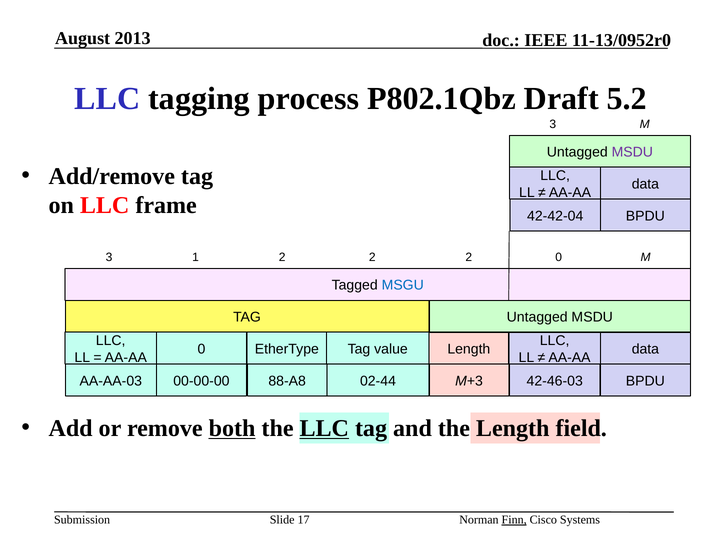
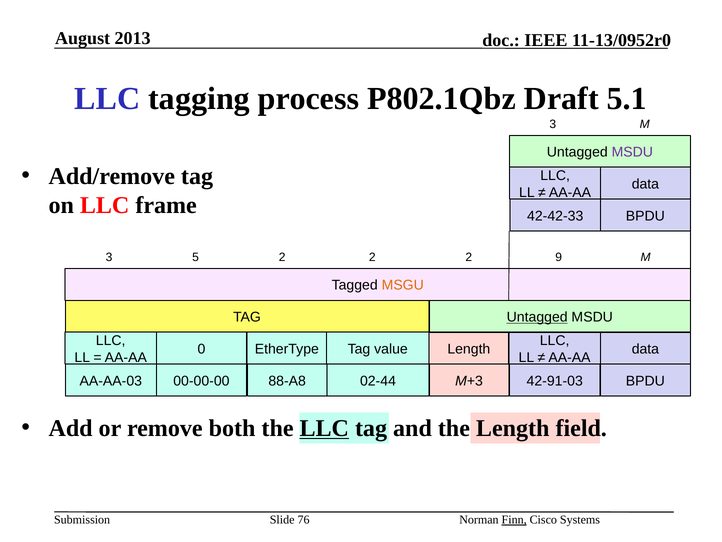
5.2: 5.2 -> 5.1
42-42-04: 42-42-04 -> 42-42-33
1: 1 -> 5
2 0: 0 -> 9
MSGU colour: blue -> orange
Untagged at (537, 317) underline: none -> present
42-46-03: 42-46-03 -> 42-91-03
both underline: present -> none
17: 17 -> 76
